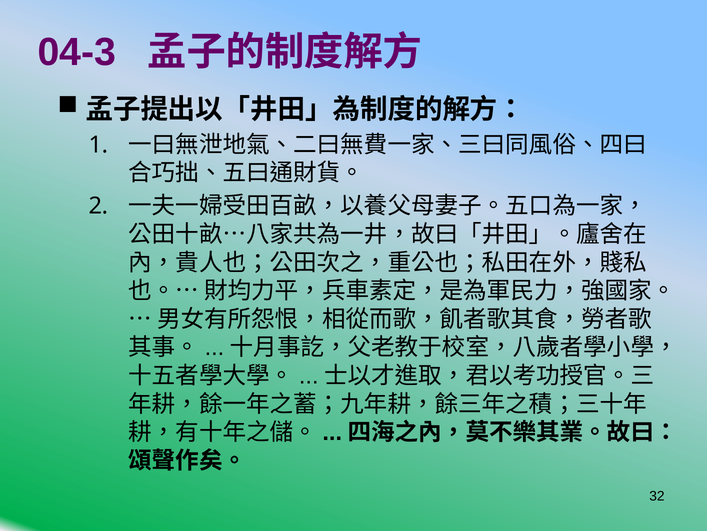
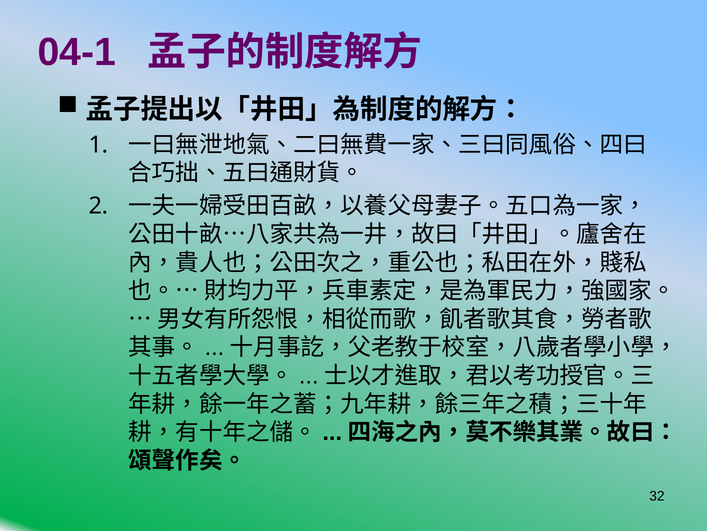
04-3: 04-3 -> 04-1
